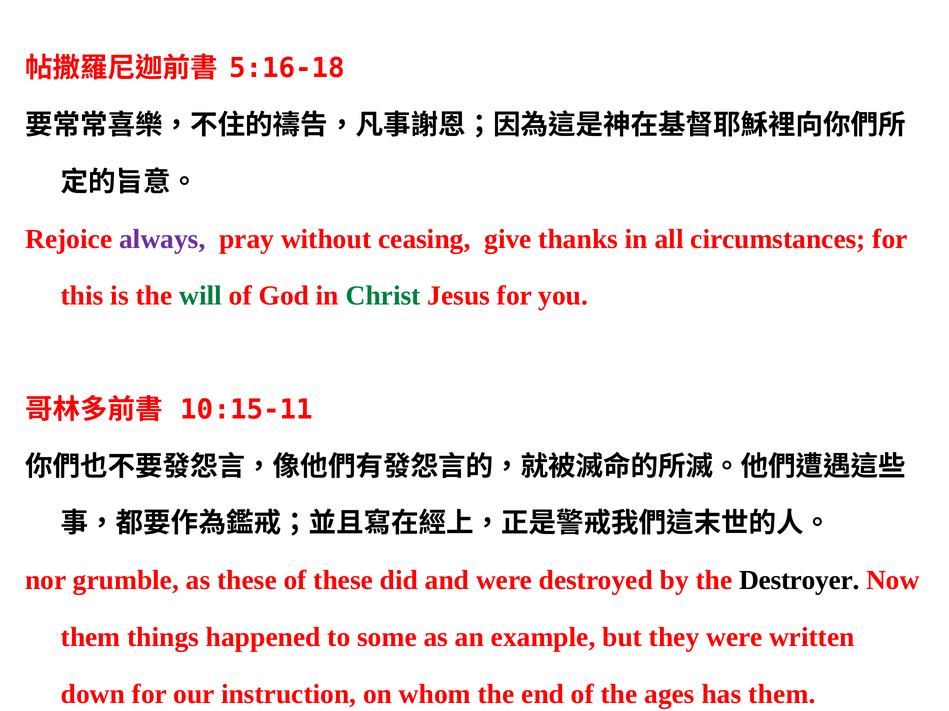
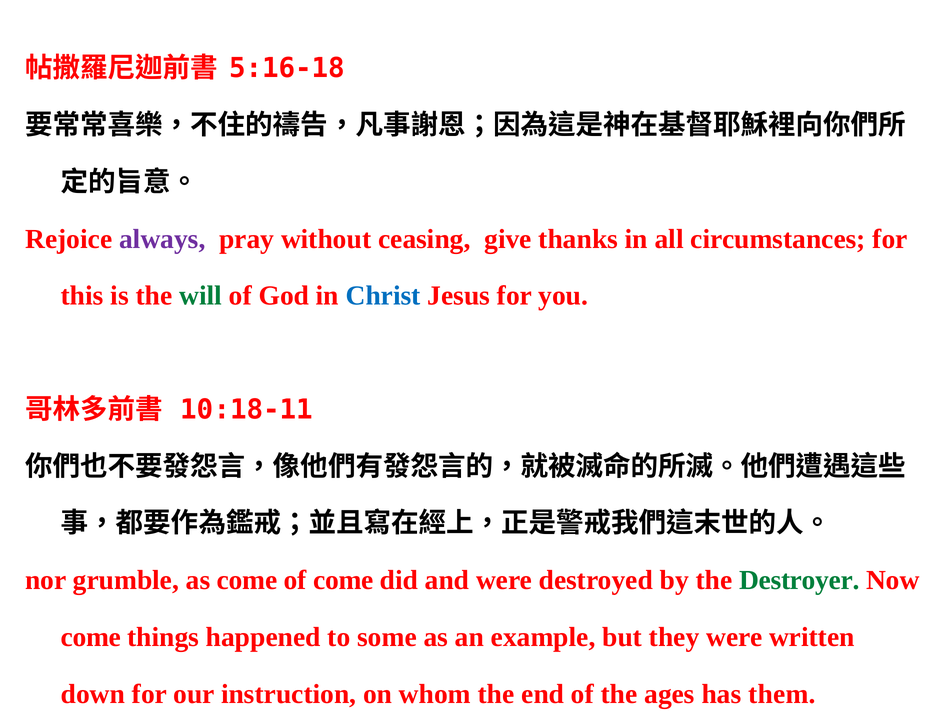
Christ colour: green -> blue
10:15-11: 10:15-11 -> 10:18-11
as these: these -> come
of these: these -> come
Destroyer colour: black -> green
them at (91, 638): them -> come
